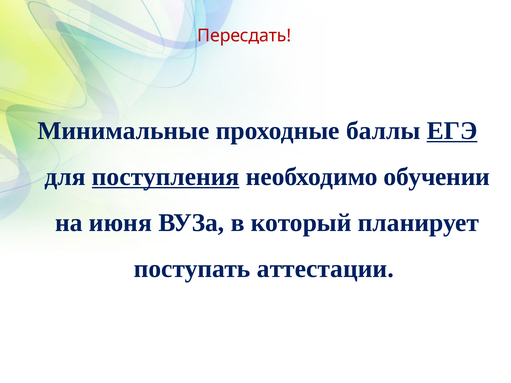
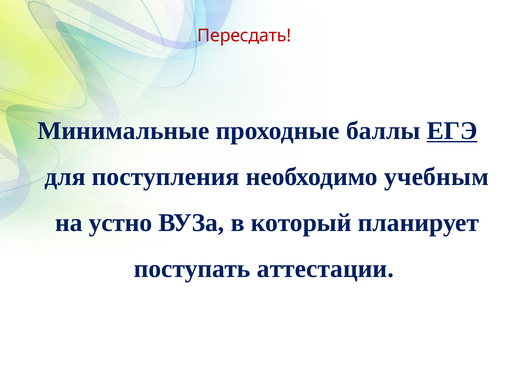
поступления underline: present -> none
обучении: обучении -> учебным
июня: июня -> устно
